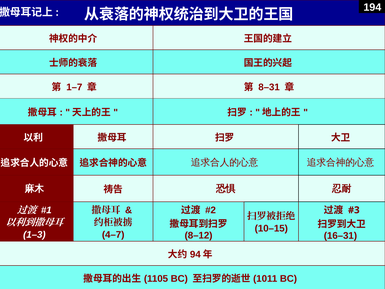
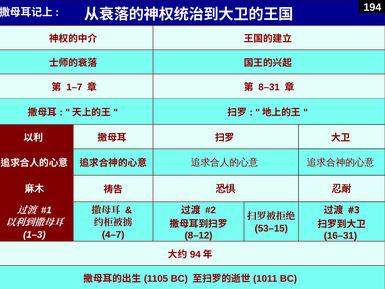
10–15: 10–15 -> 53–15
